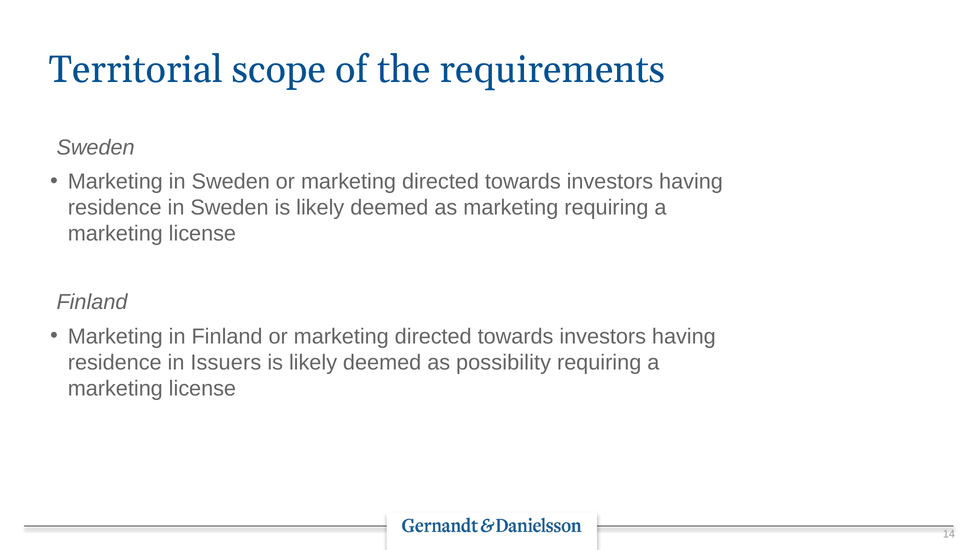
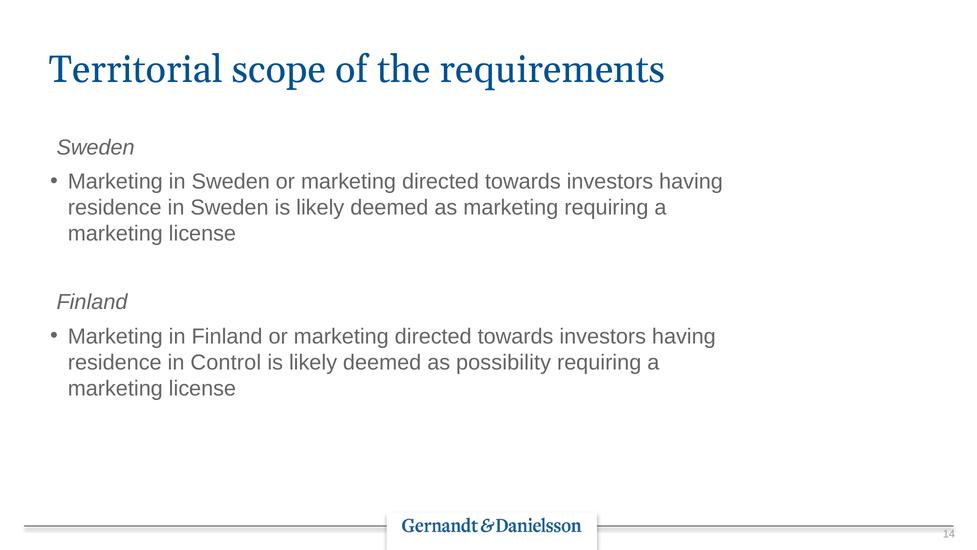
Issuers: Issuers -> Control
